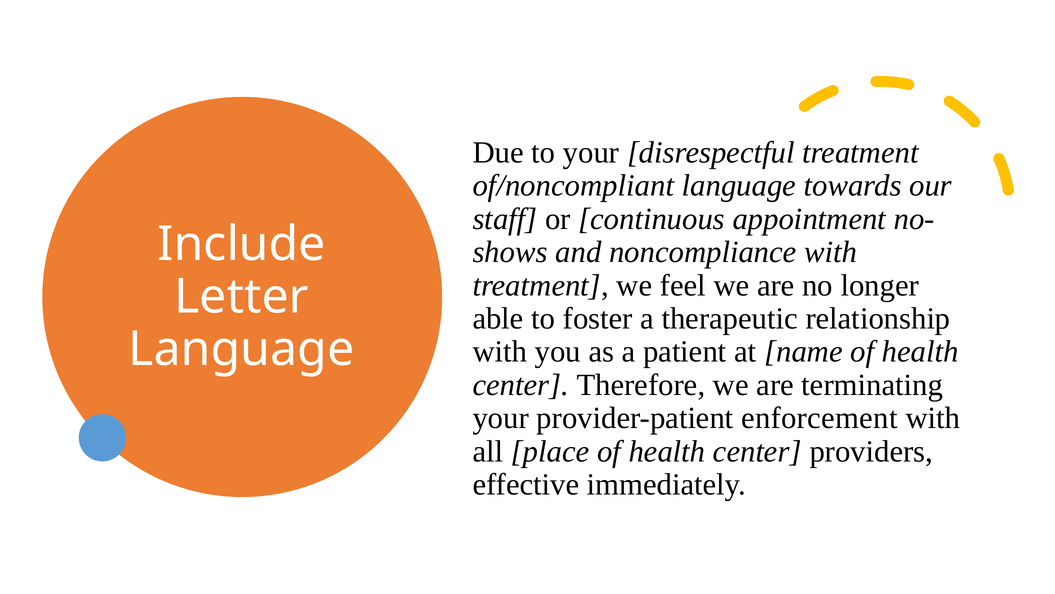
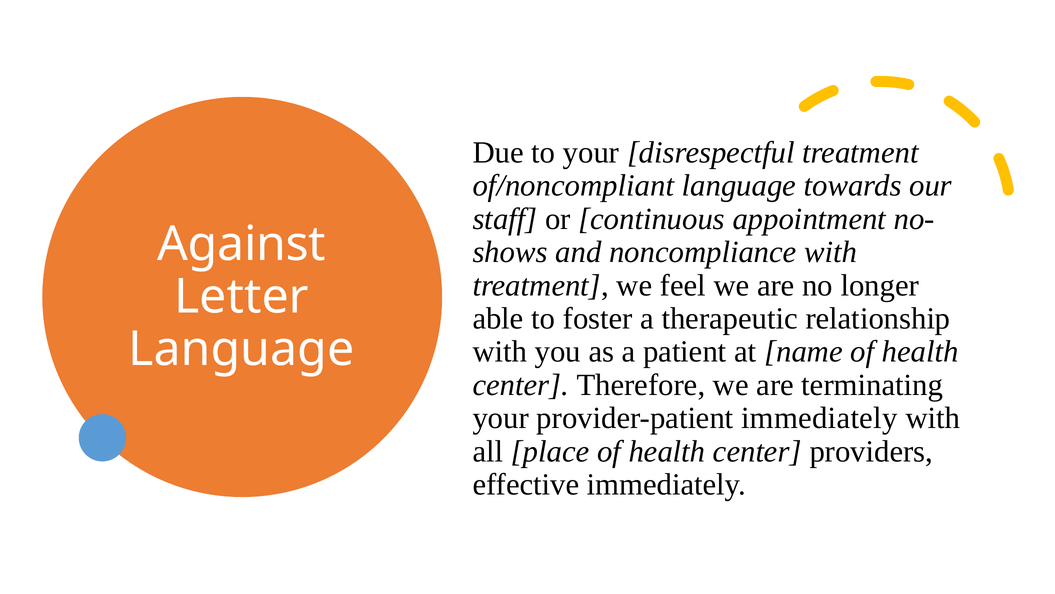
Include: Include -> Against
provider-patient enforcement: enforcement -> immediately
